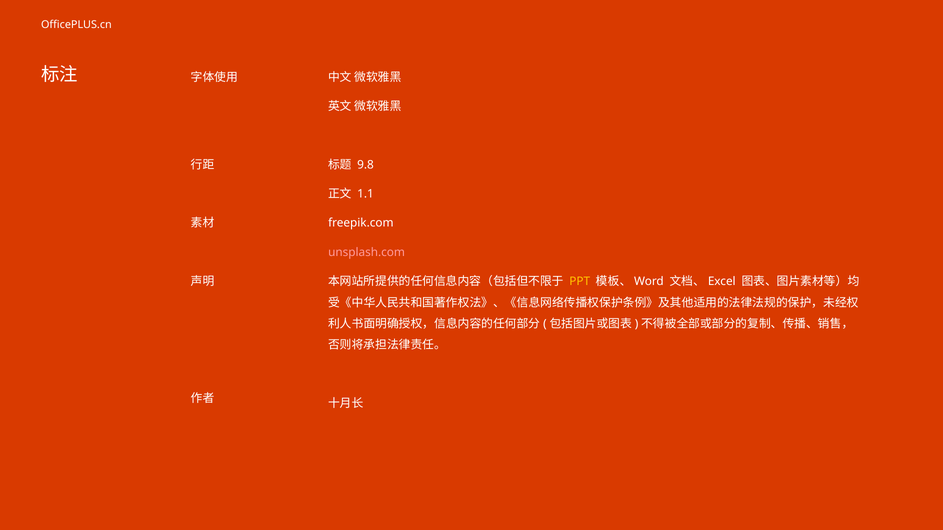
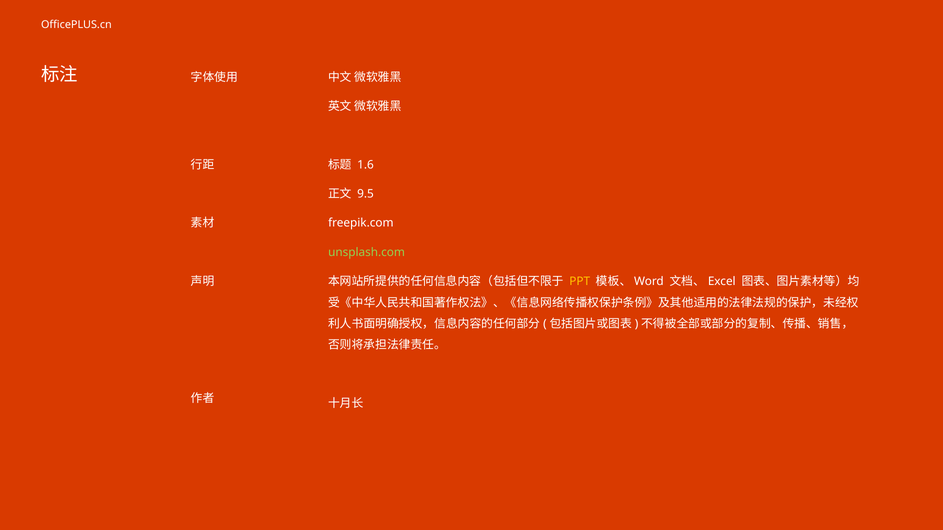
9.8: 9.8 -> 1.6
1.1: 1.1 -> 9.5
unsplash.com colour: pink -> light green
